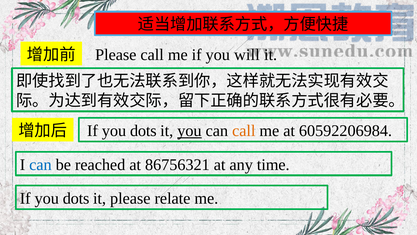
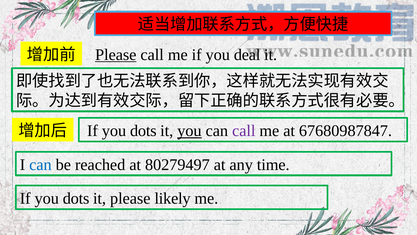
Please at (116, 55) underline: none -> present
will: will -> deal
call at (244, 131) colour: orange -> purple
60592206984: 60592206984 -> 67680987847
86756321: 86756321 -> 80279497
relate: relate -> likely
